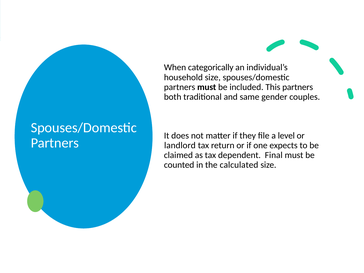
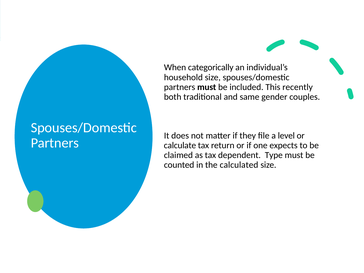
This partners: partners -> recently
landlord: landlord -> calculate
Final: Final -> Type
